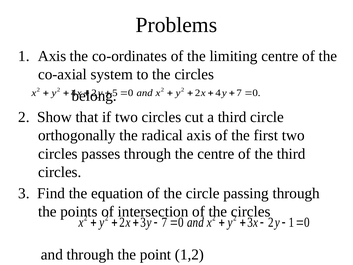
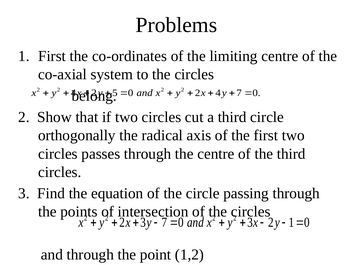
Axis at (52, 56): Axis -> First
